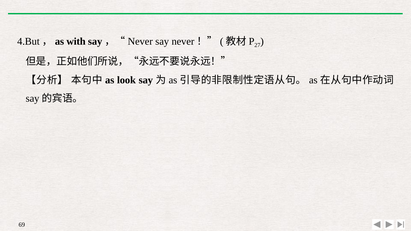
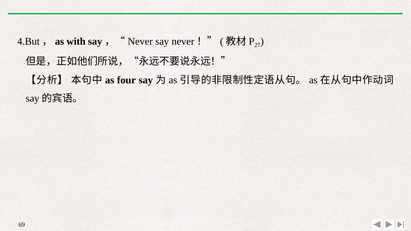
look: look -> four
